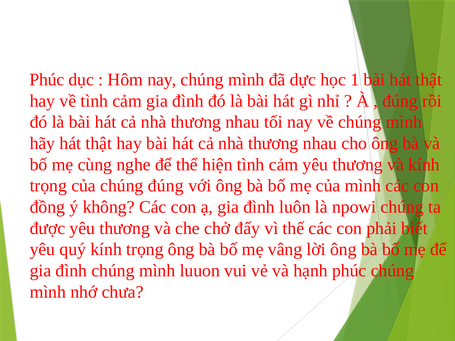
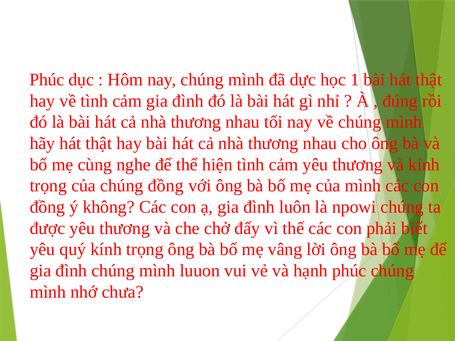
chúng đúng: đúng -> đồng
